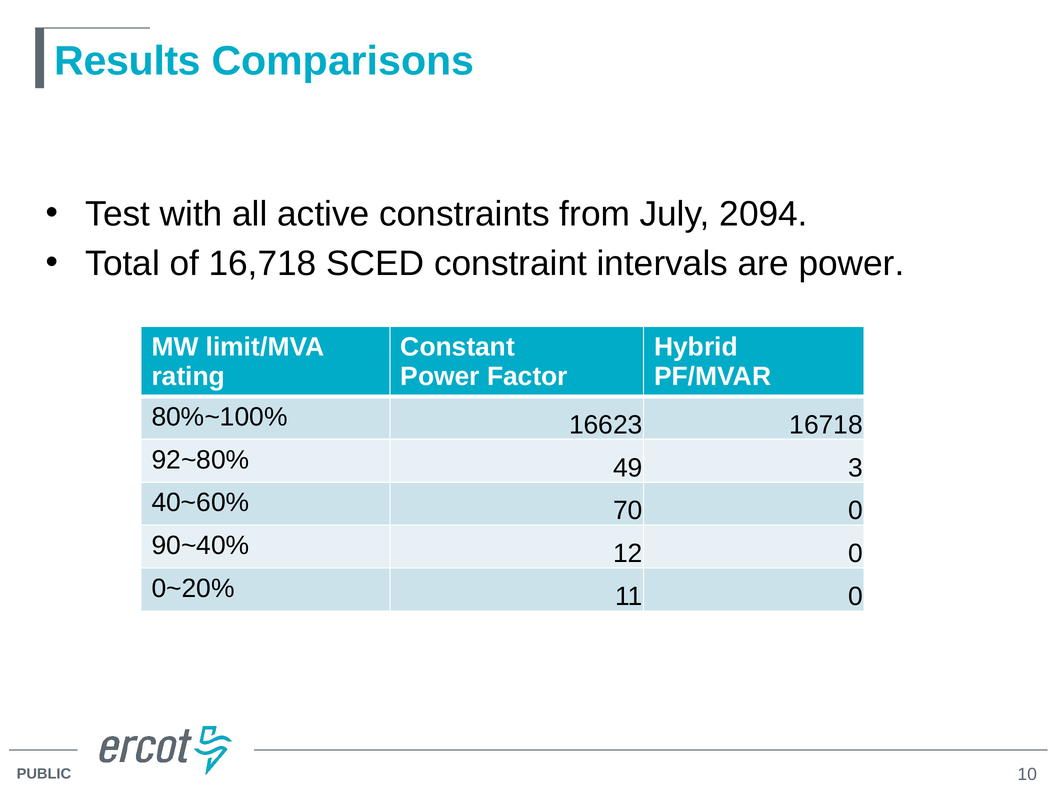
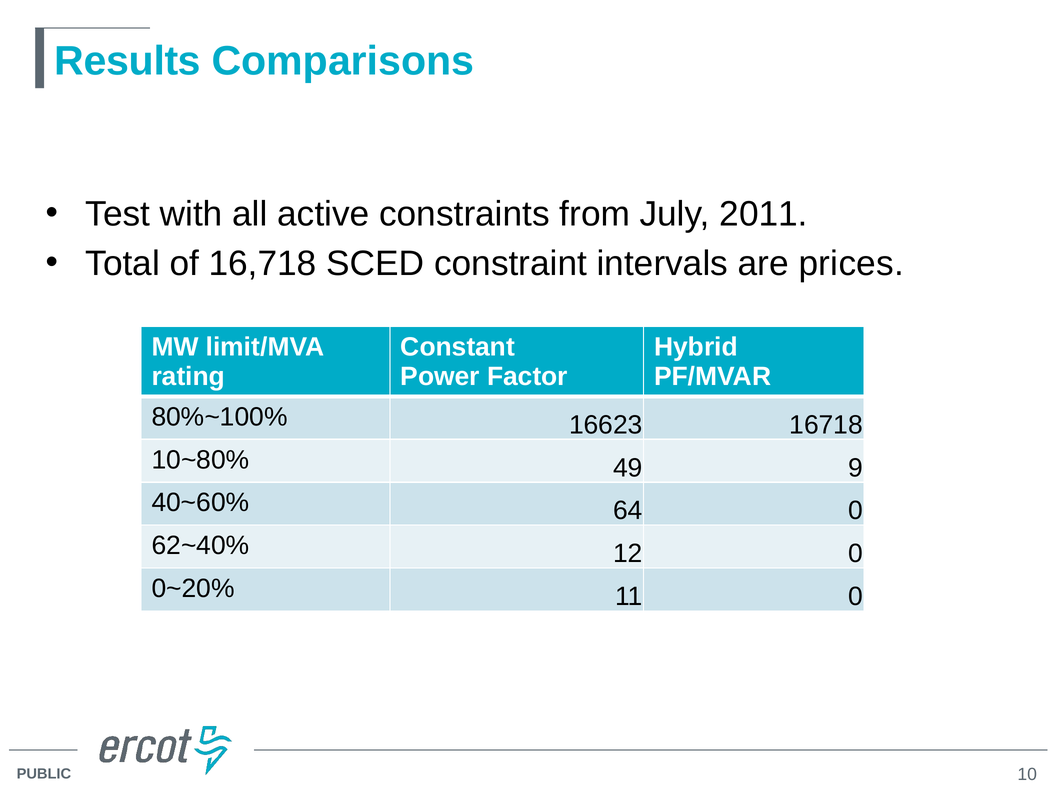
2094: 2094 -> 2011
are power: power -> prices
92~80%: 92~80% -> 10~80%
3: 3 -> 9
70: 70 -> 64
90~40%: 90~40% -> 62~40%
